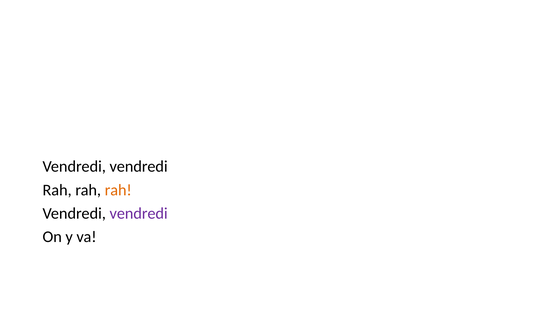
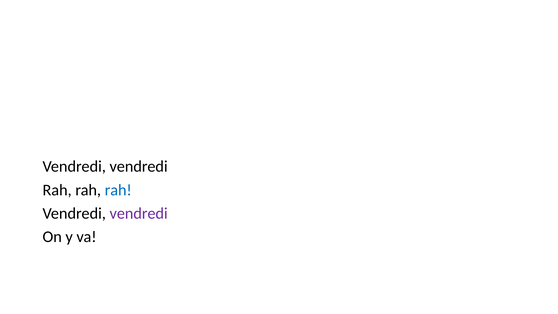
rah at (118, 190) colour: orange -> blue
